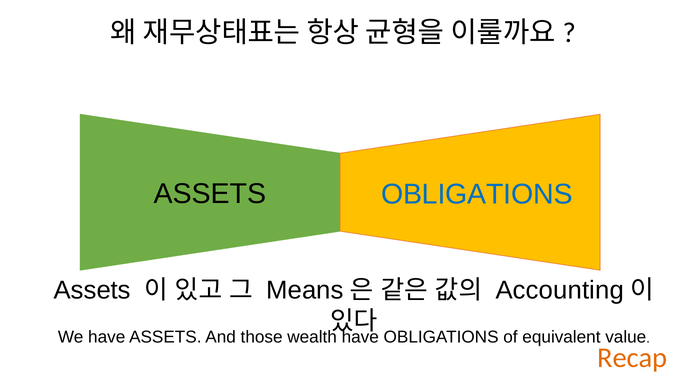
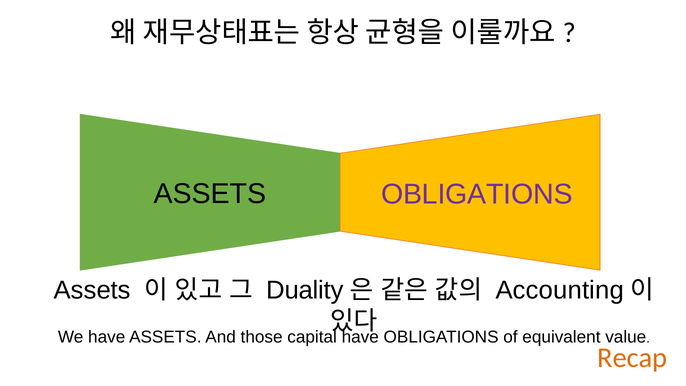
OBLIGATIONS at (477, 194) colour: blue -> purple
Means: Means -> Duality
wealth: wealth -> capital
